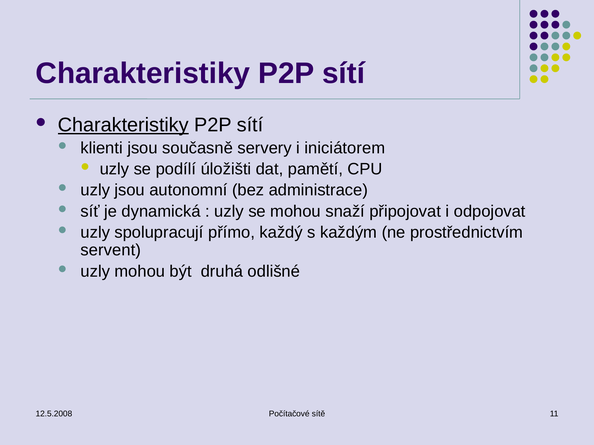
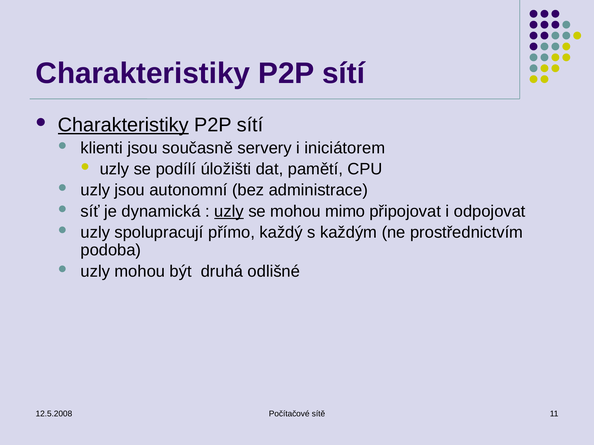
uzly at (229, 212) underline: none -> present
snaží: snaží -> mimo
servent: servent -> podoba
